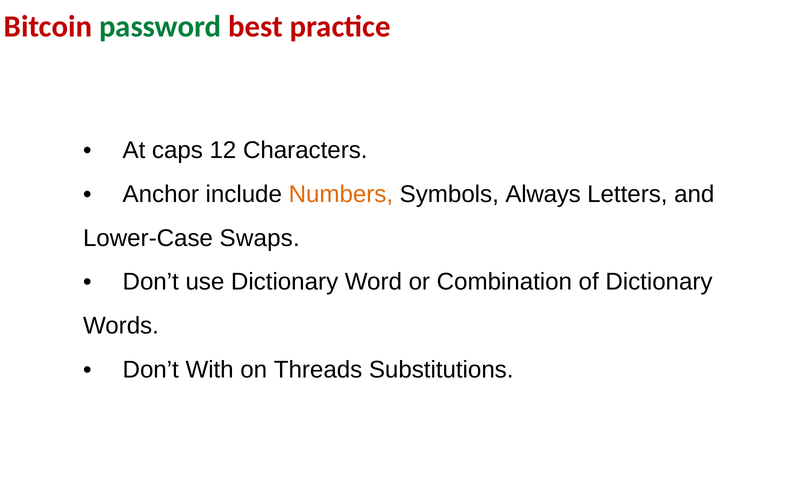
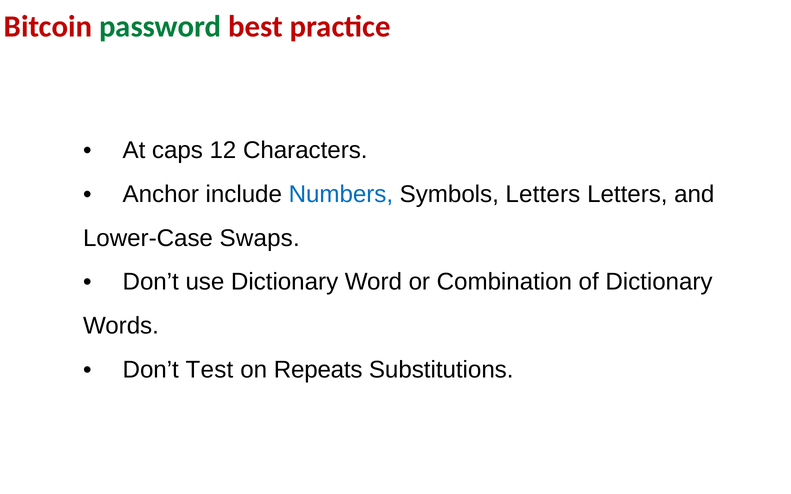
Numbers colour: orange -> blue
Symbols Always: Always -> Letters
With: With -> Test
Threads: Threads -> Repeats
